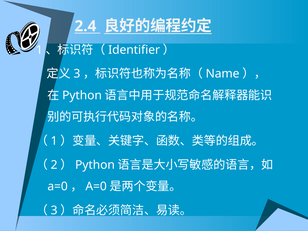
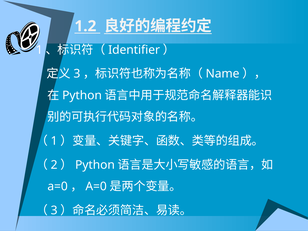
2.4: 2.4 -> 1.2
